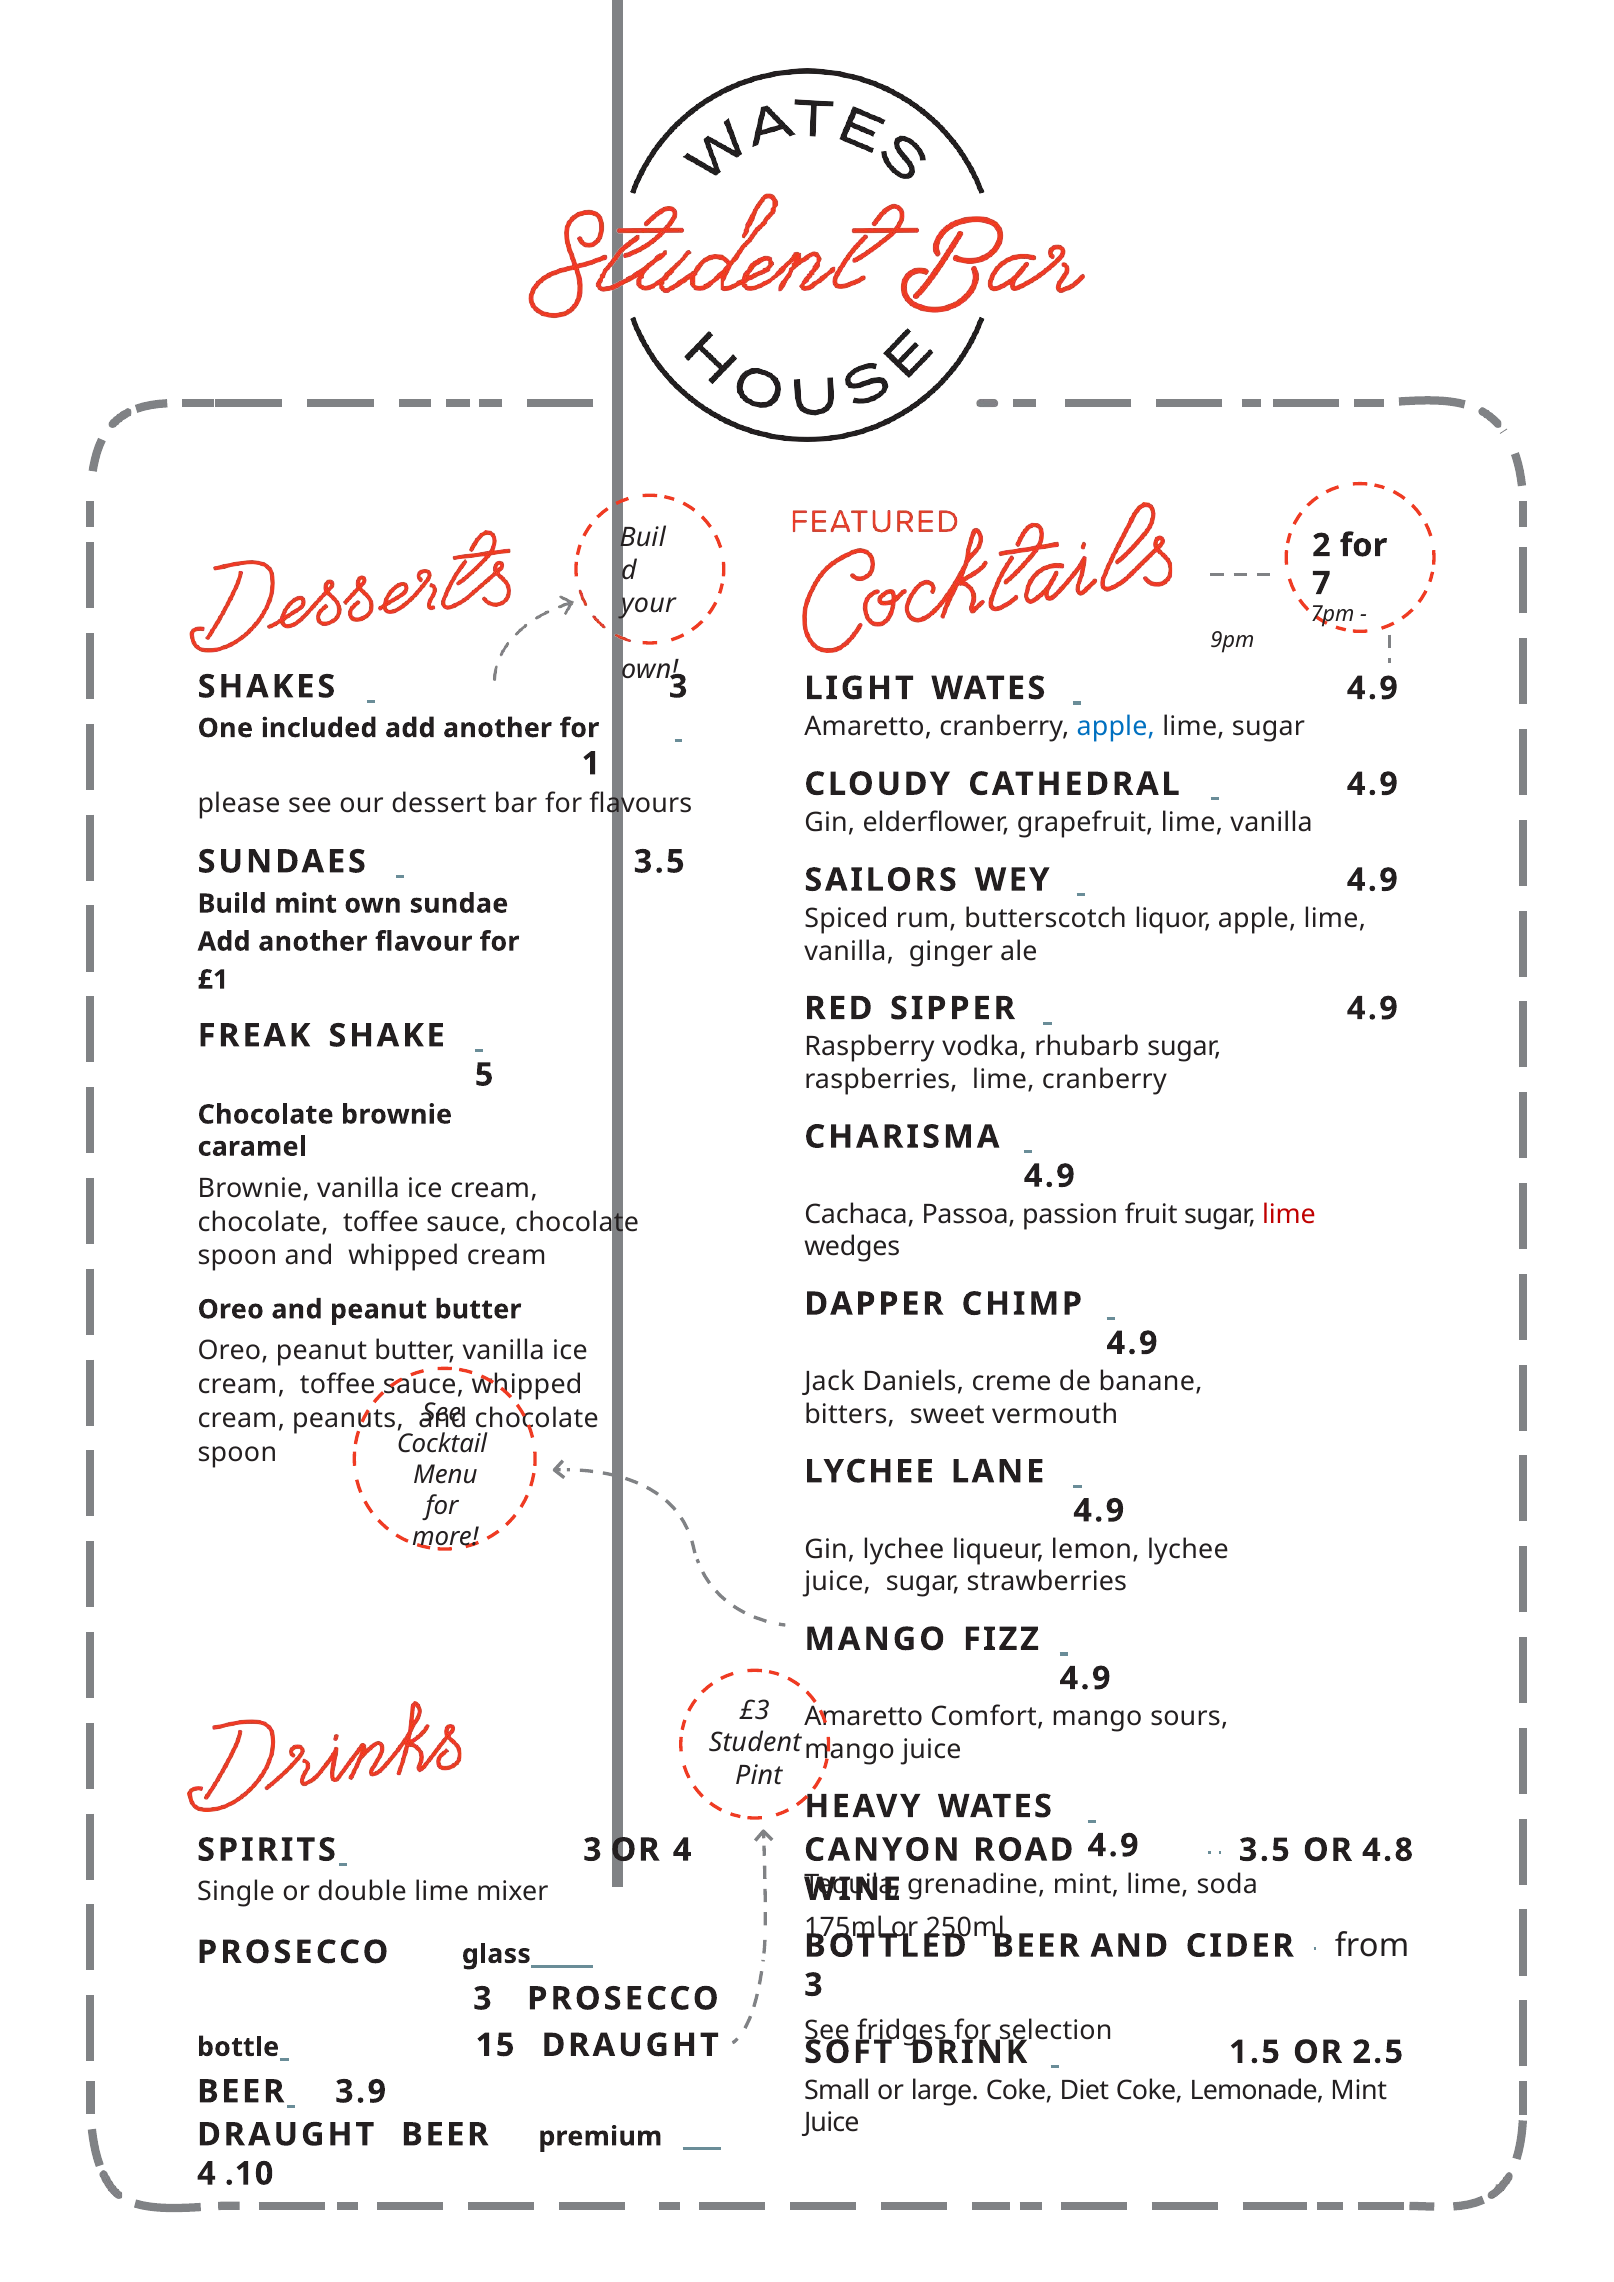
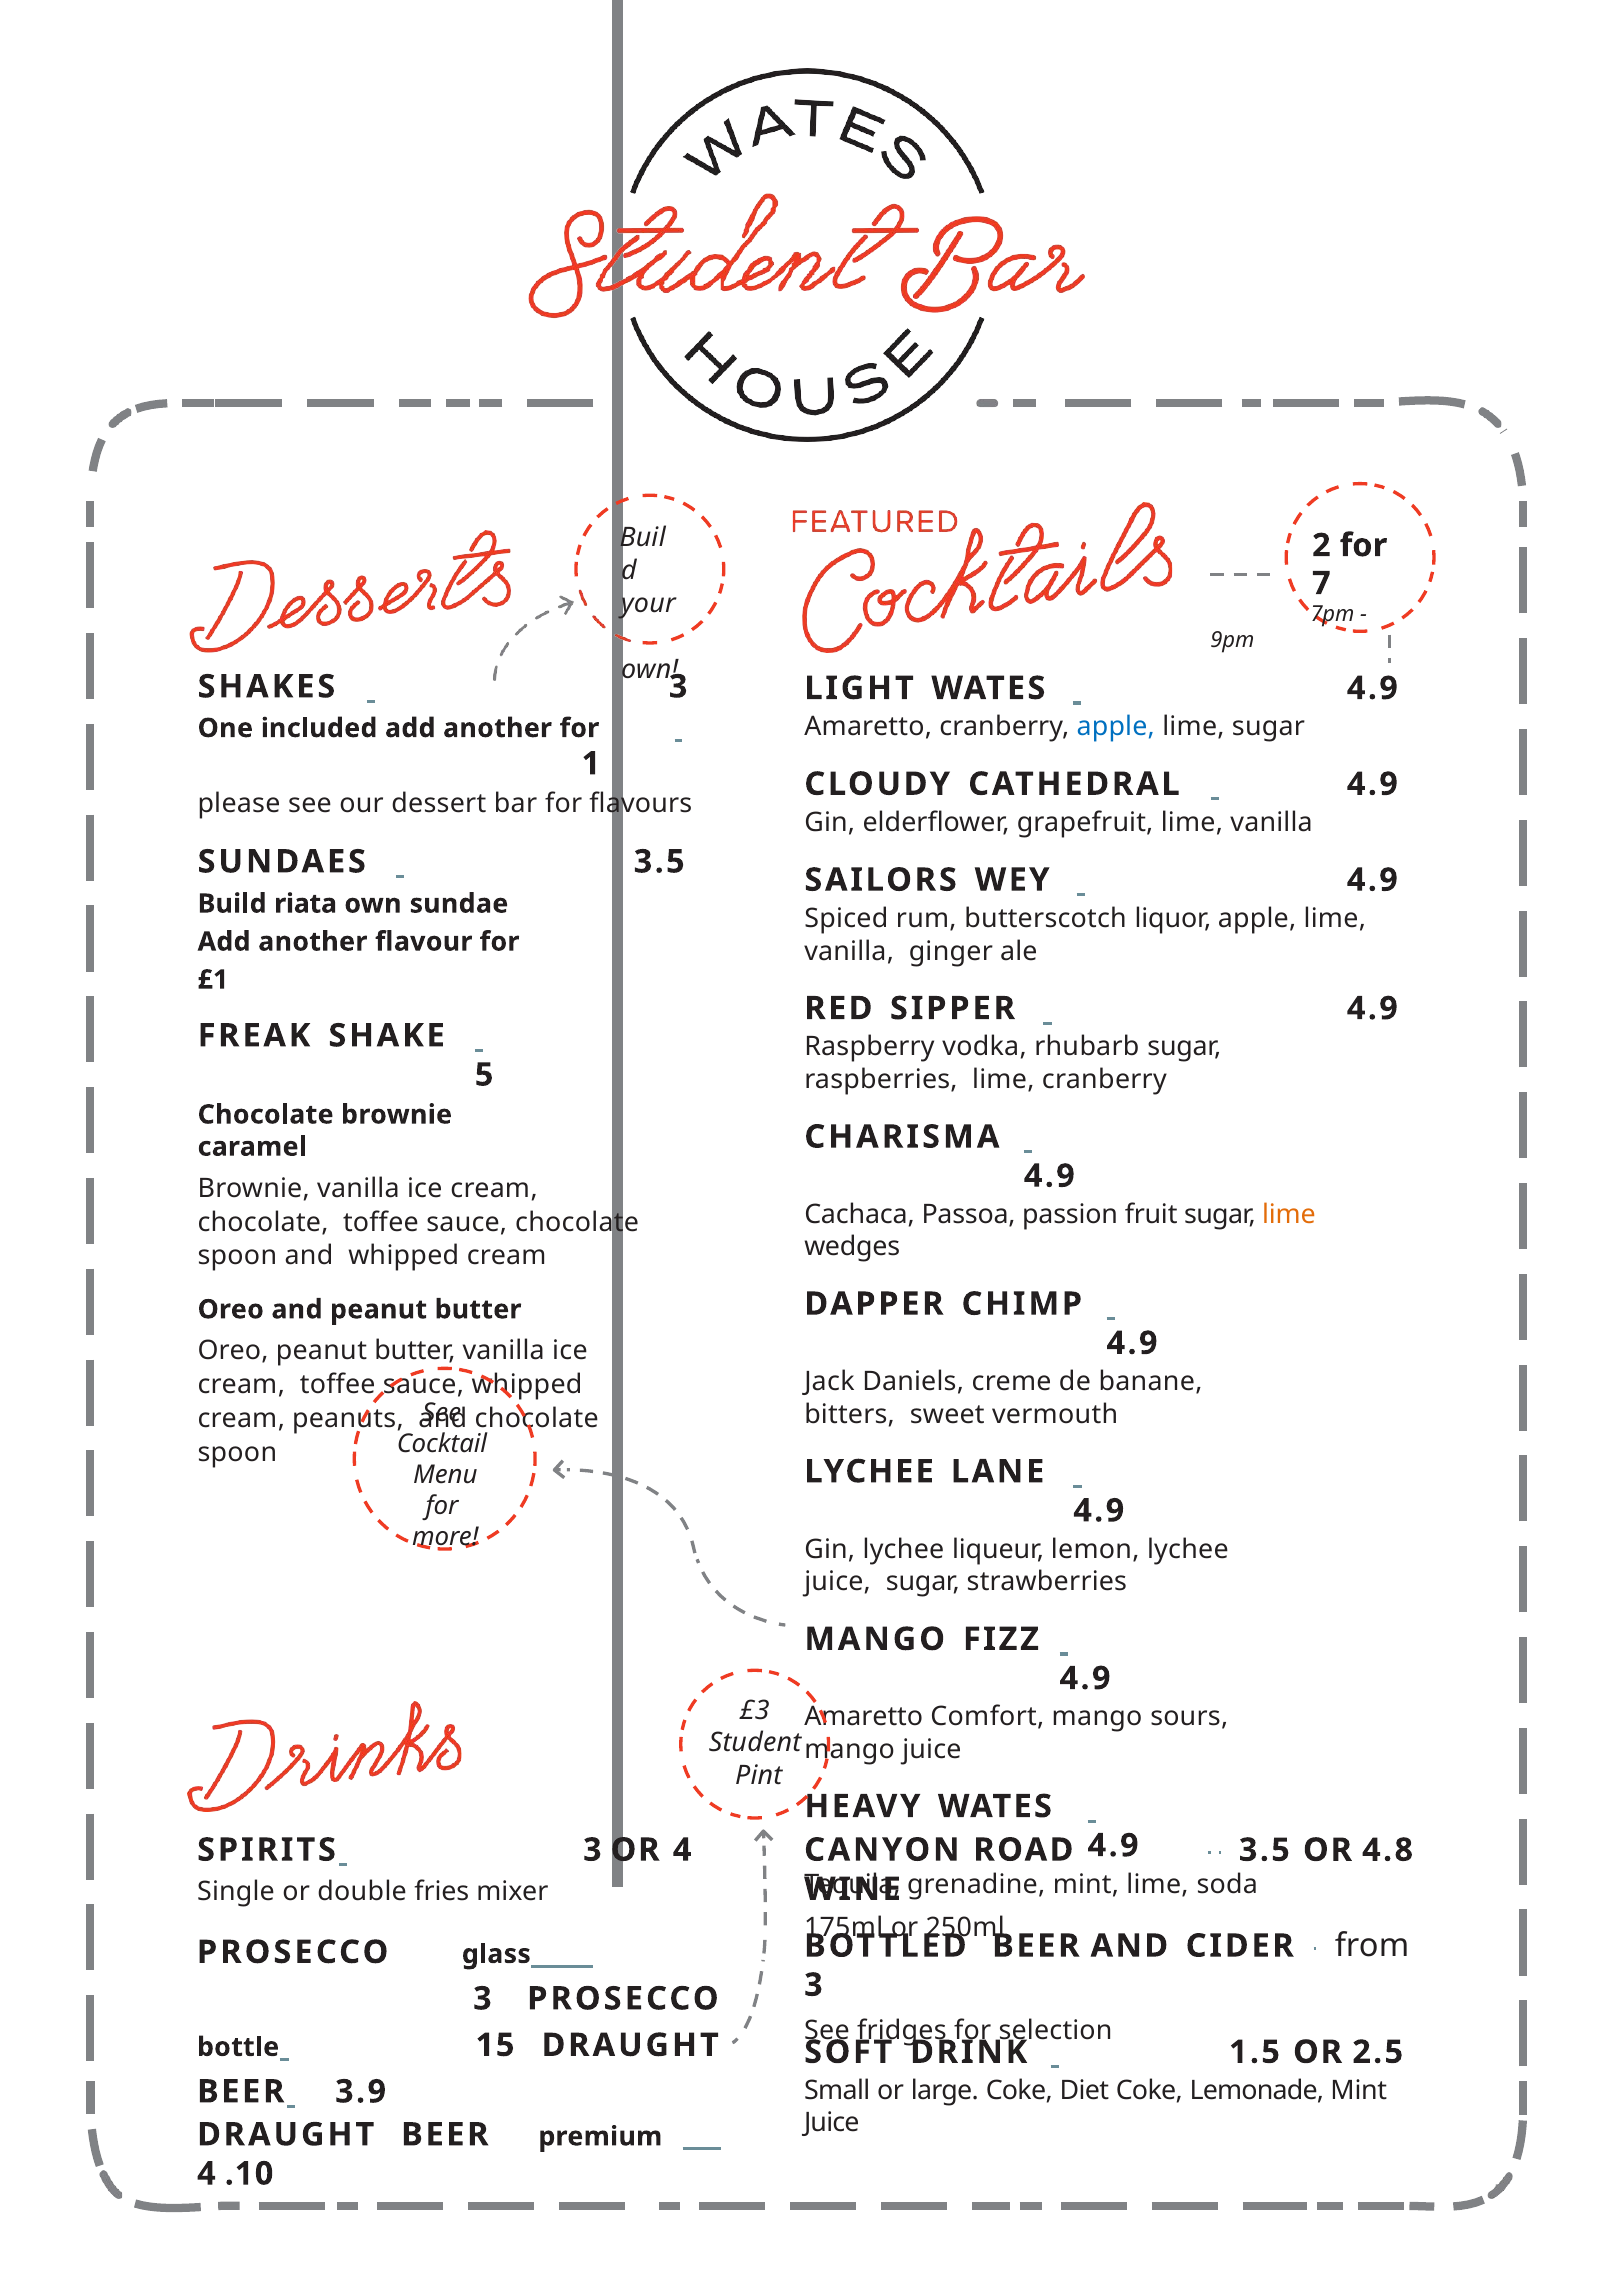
Build mint: mint -> riata
lime at (1289, 1215) colour: red -> orange
double lime: lime -> fries
